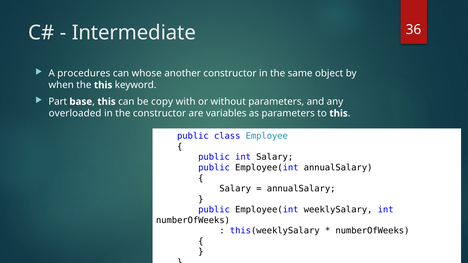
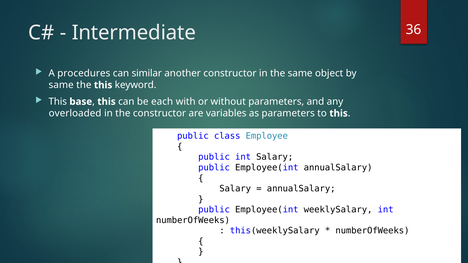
whose: whose -> similar
when at (61, 85): when -> same
Part at (58, 102): Part -> This
copy: copy -> each
